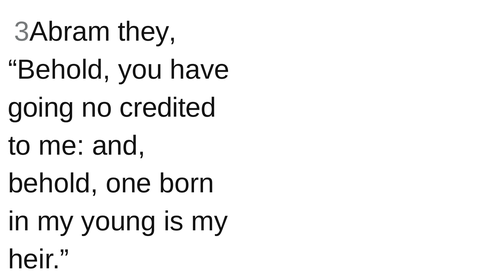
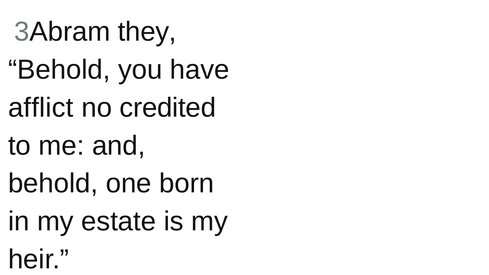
going: going -> afflict
young: young -> estate
